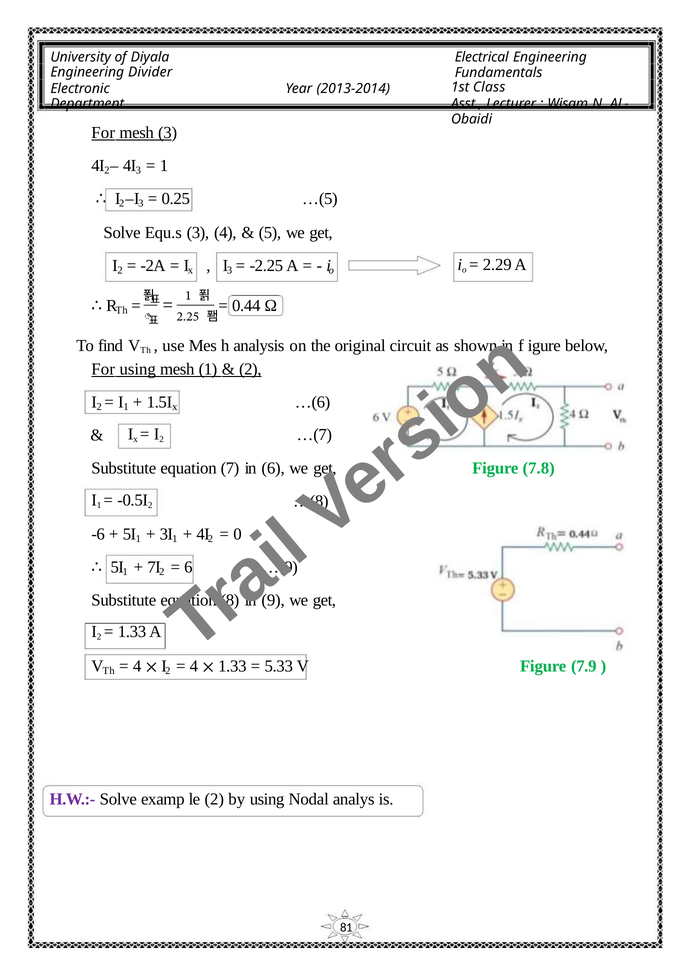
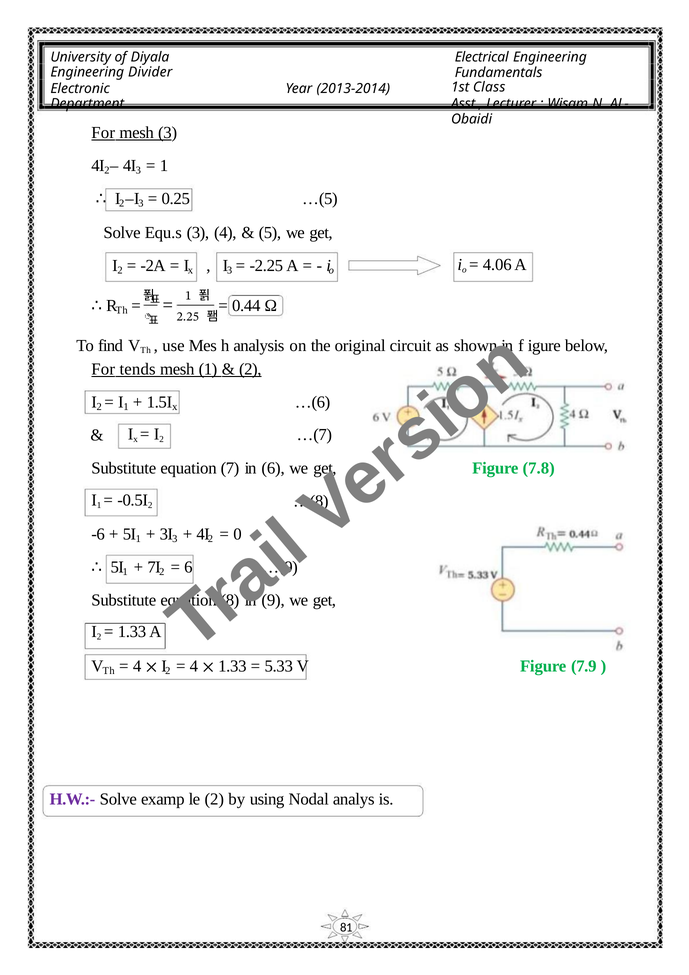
2.29: 2.29 -> 4.06
For using: using -> tends
1 1: 1 -> 3
